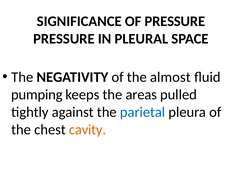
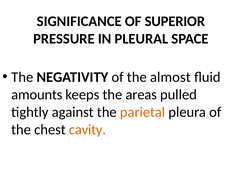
OF PRESSURE: PRESSURE -> SUPERIOR
pumping: pumping -> amounts
parietal colour: blue -> orange
